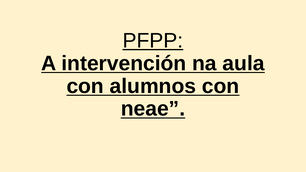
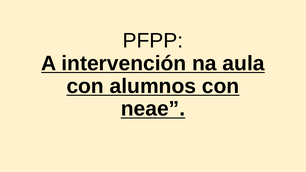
PFPP underline: present -> none
